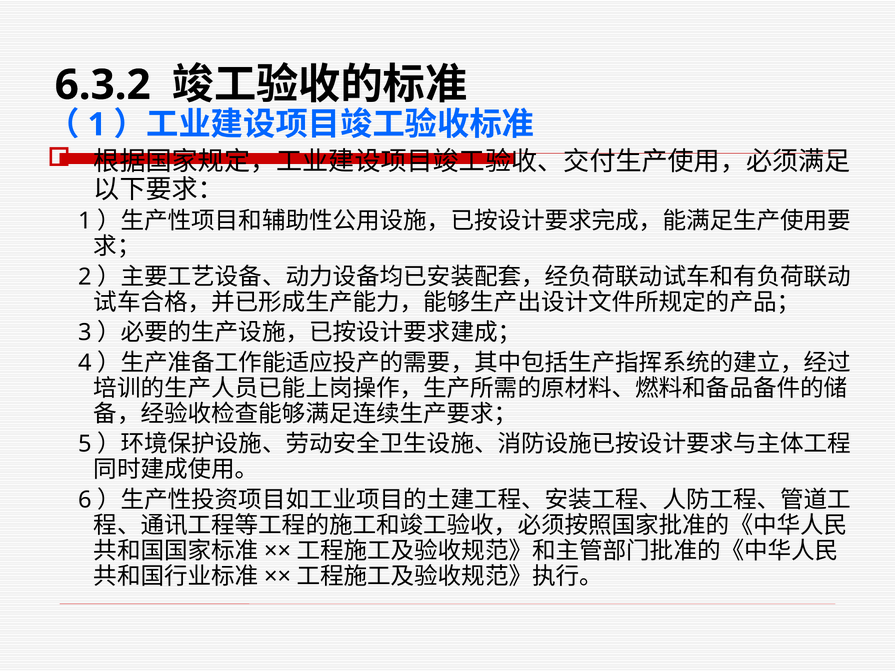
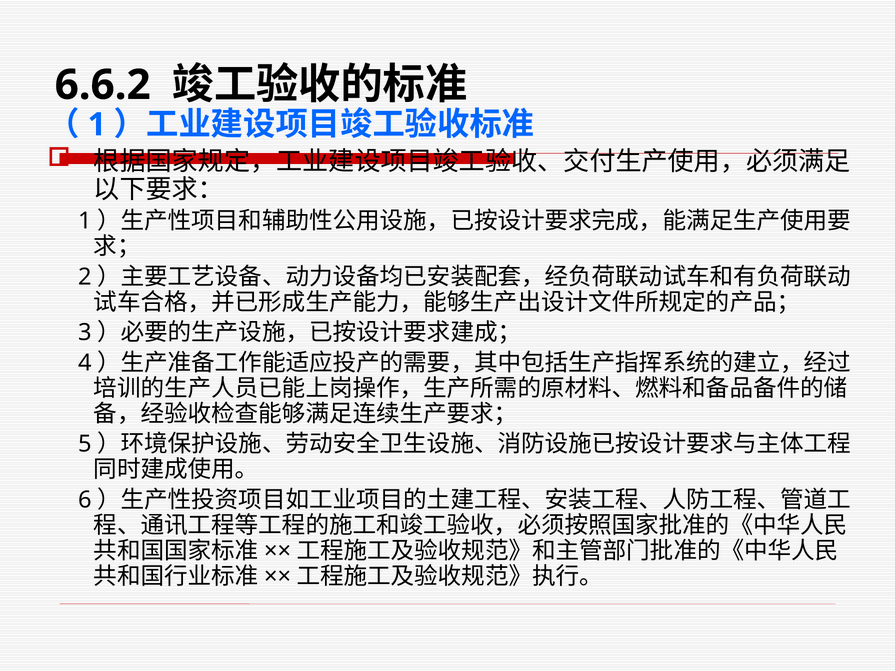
6.3.2: 6.3.2 -> 6.6.2
